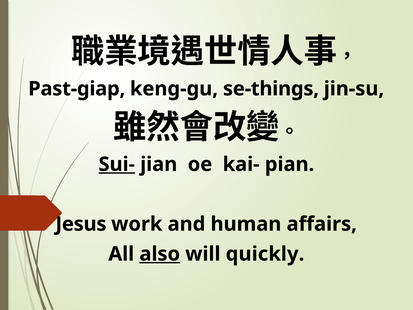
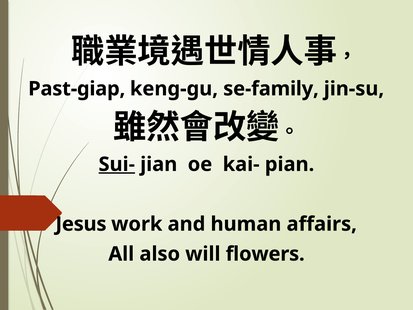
se-things: se-things -> se-family
also underline: present -> none
quickly: quickly -> flowers
